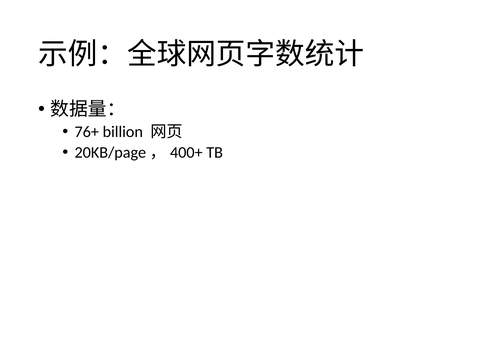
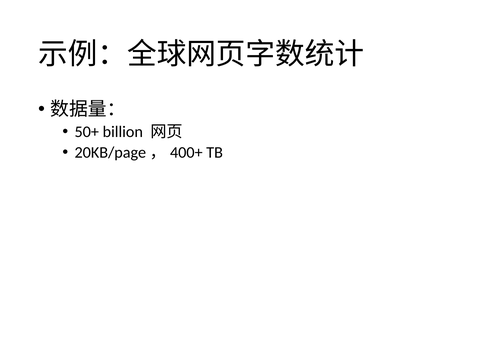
76+: 76+ -> 50+
